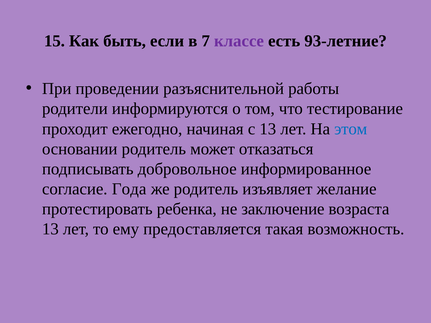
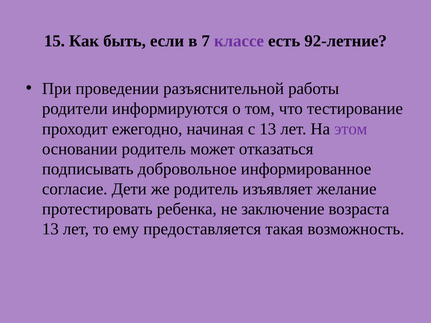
93-летние: 93-летние -> 92-летние
этом colour: blue -> purple
Года: Года -> Дети
